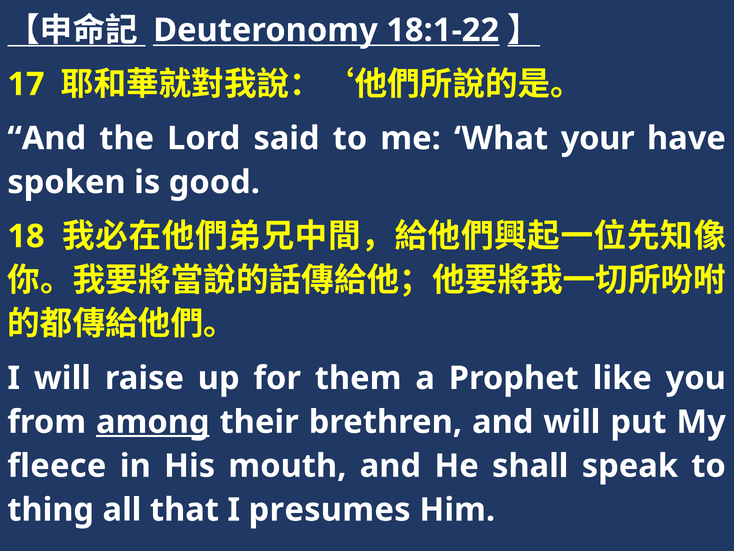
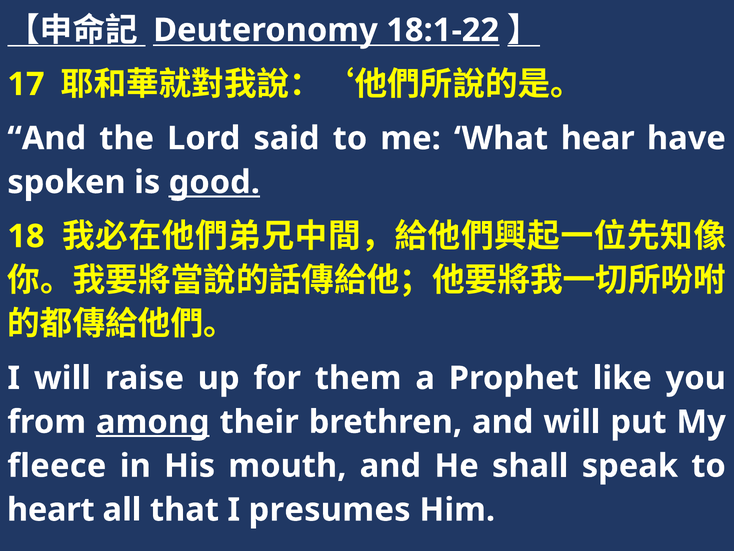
your: your -> hear
good underline: none -> present
thing: thing -> heart
